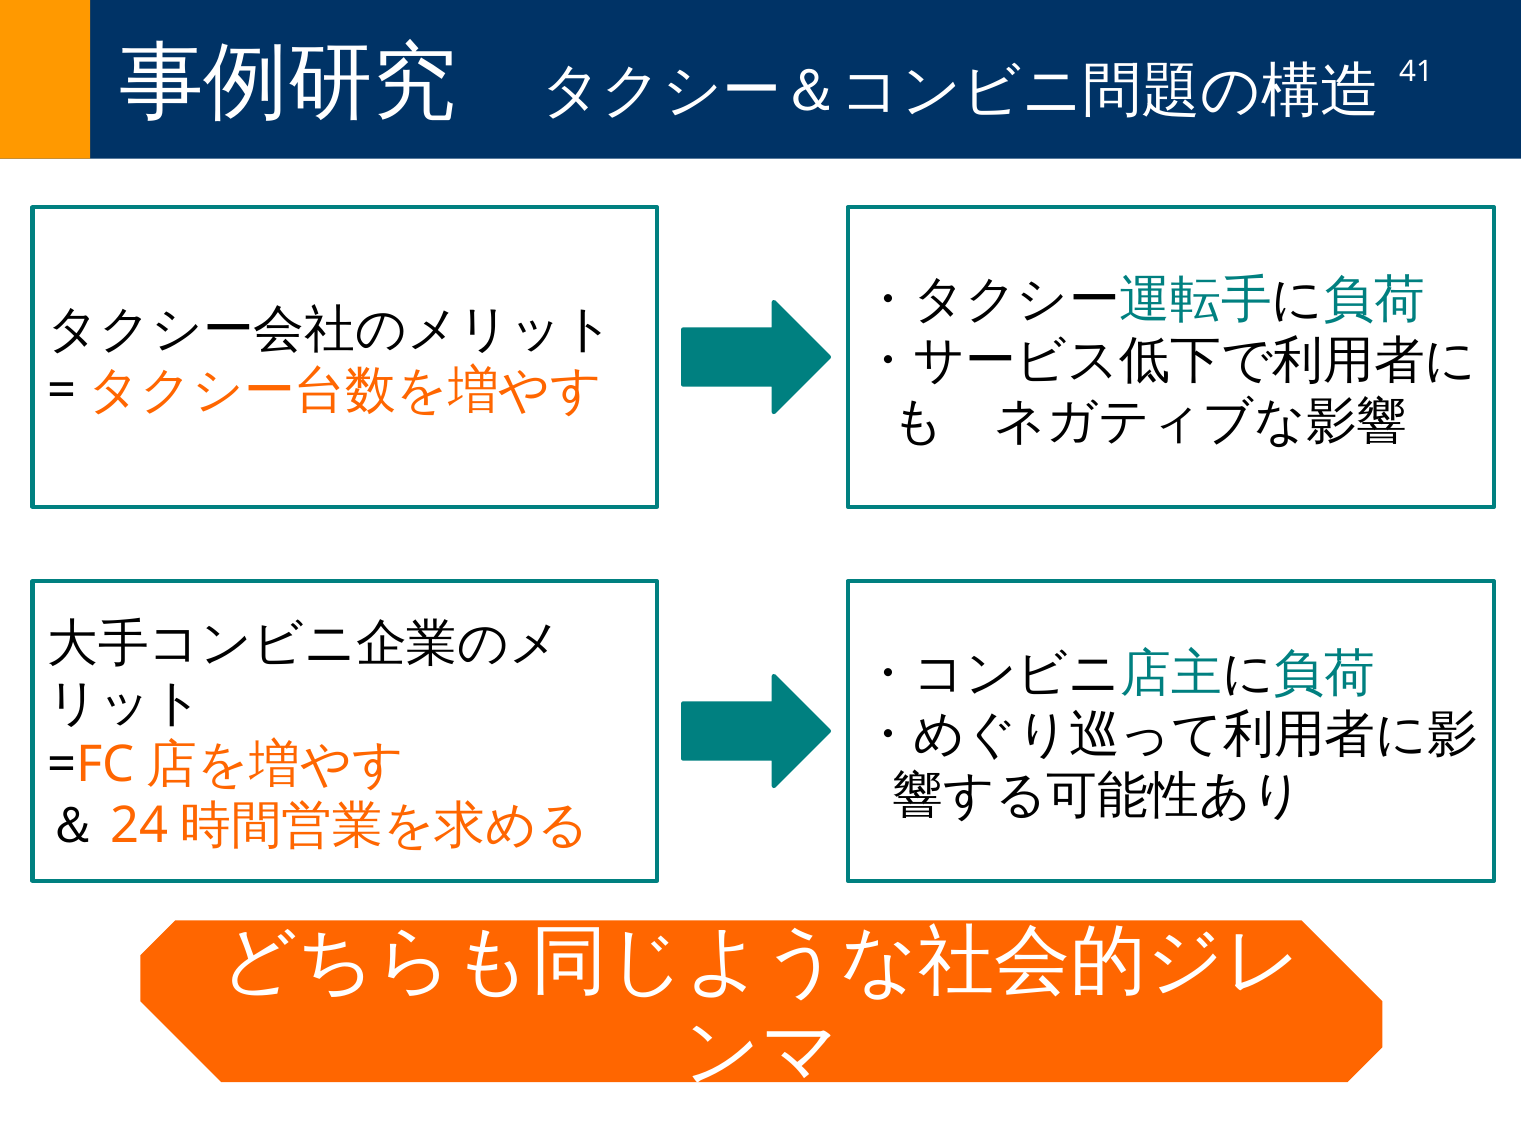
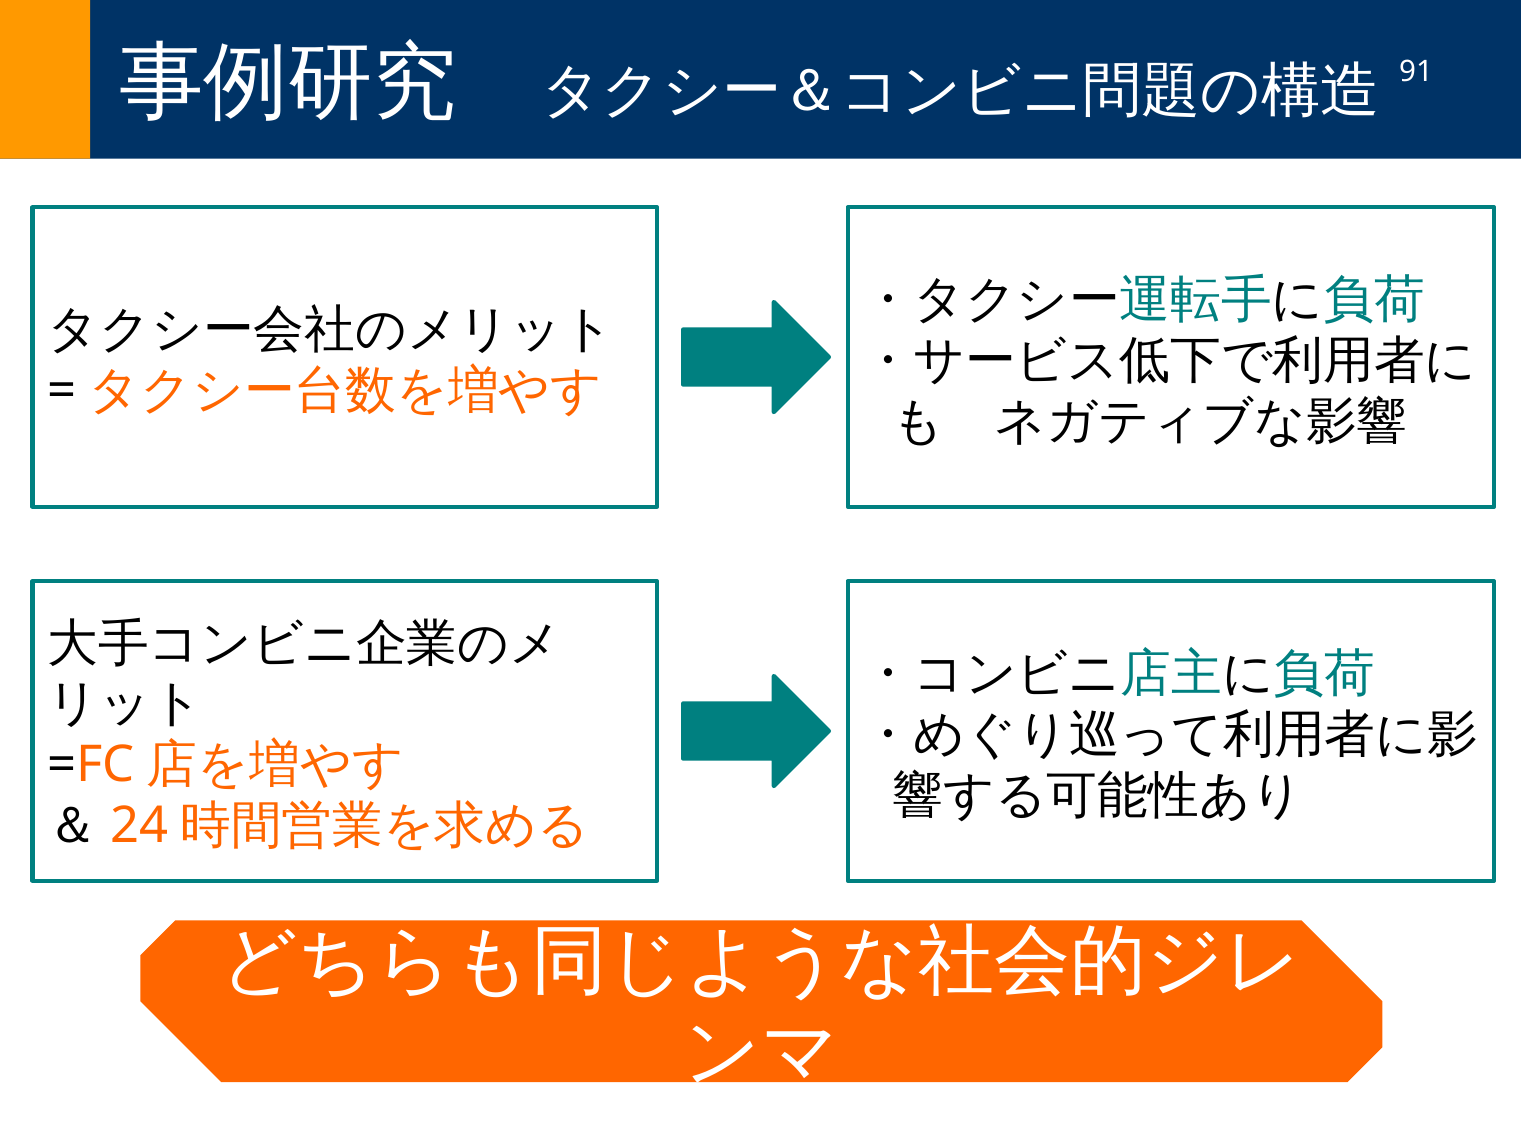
41: 41 -> 91
